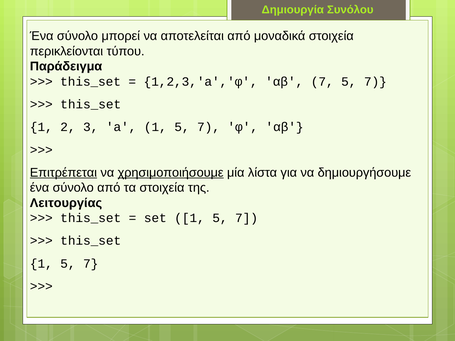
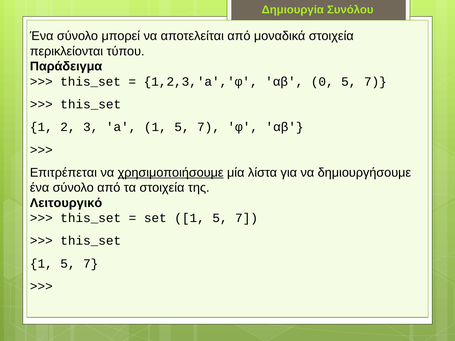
αβ 7: 7 -> 0
Επιτρέπεται underline: present -> none
Λειτουργίας: Λειτουργίας -> Λειτουργικό
